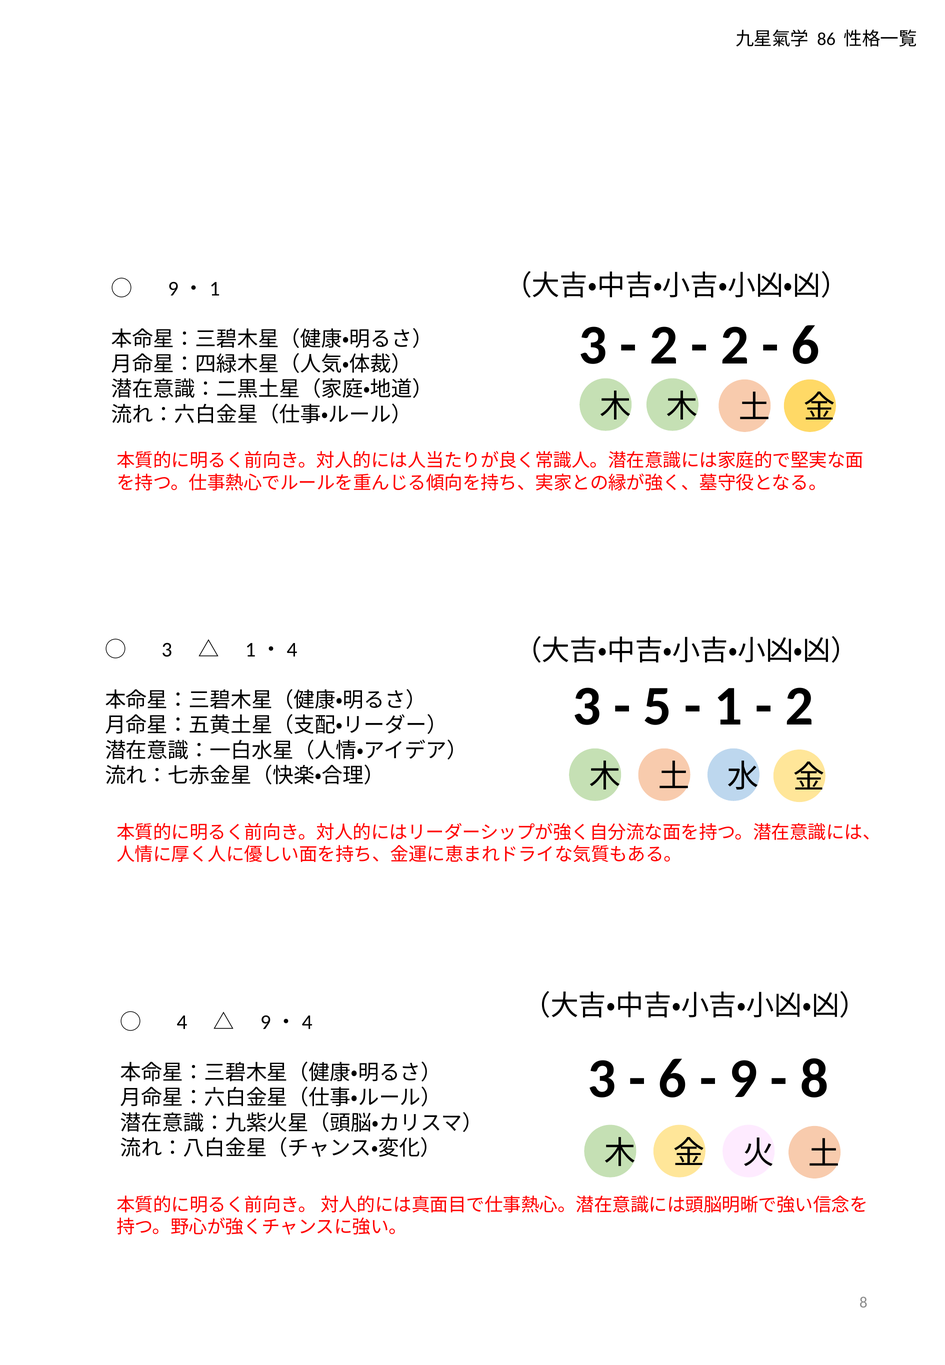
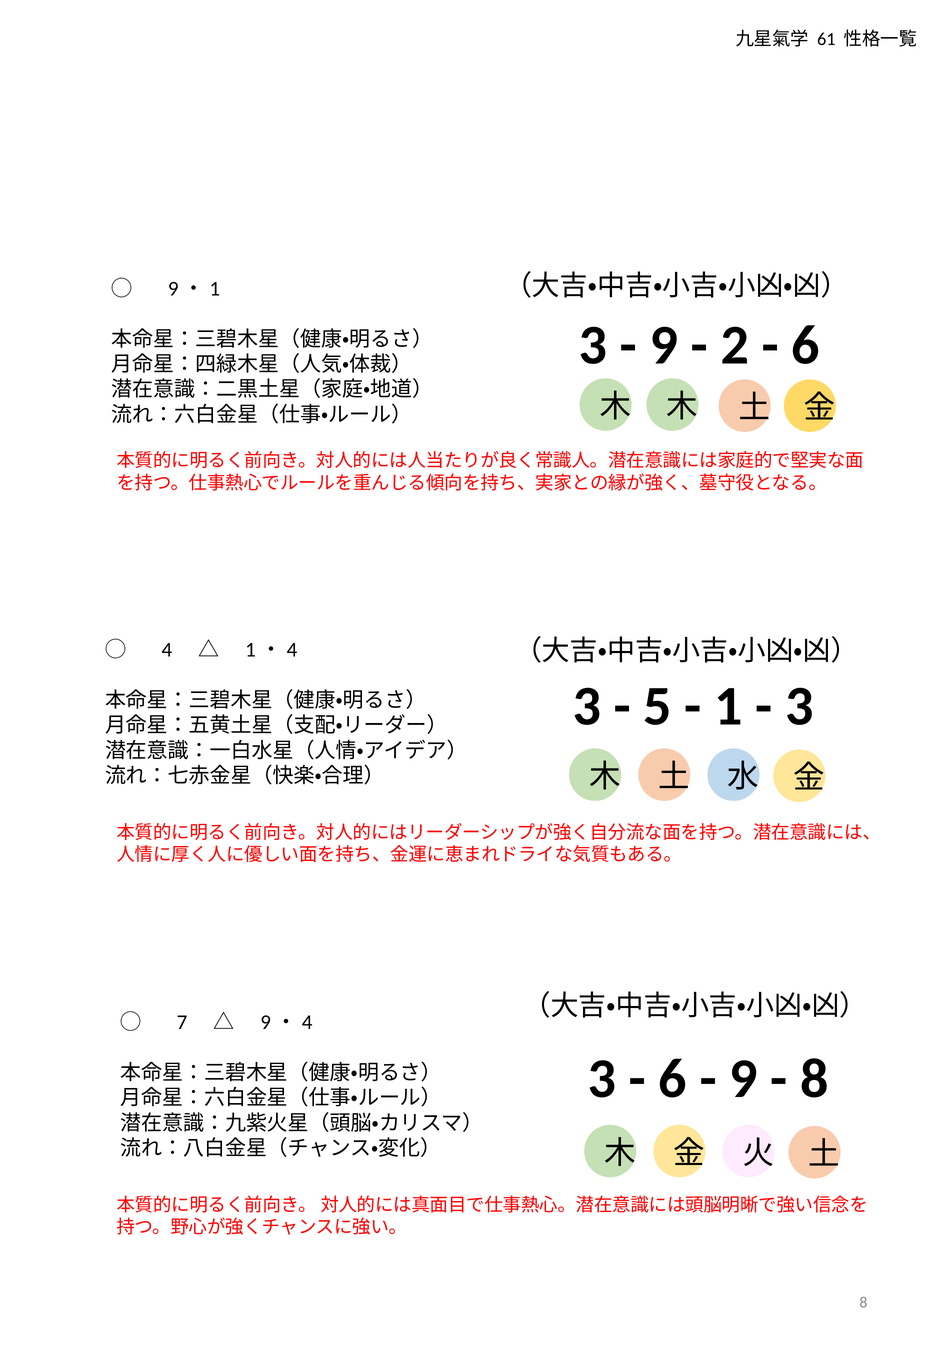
86: 86 -> 61
2 at (664, 345): 2 -> 9
3 at (167, 650): 3 -> 4
2 at (799, 706): 2 -> 3
4: 4 -> 7
